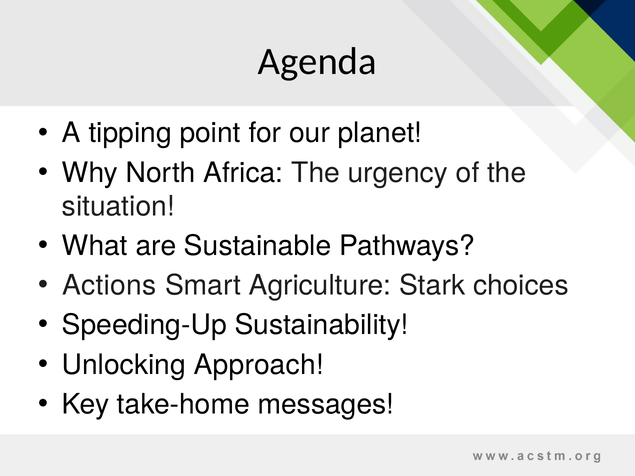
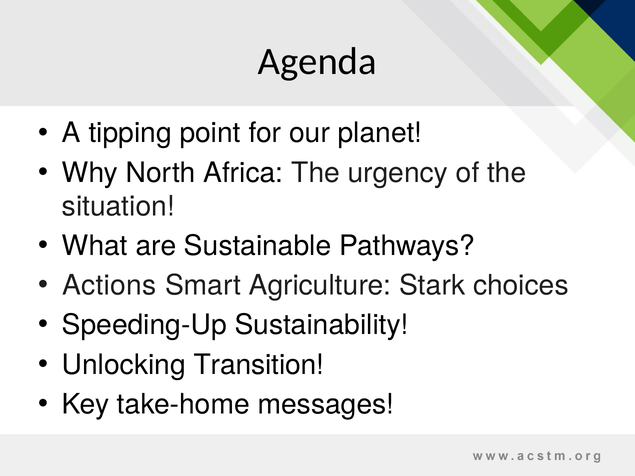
Approach: Approach -> Transition
